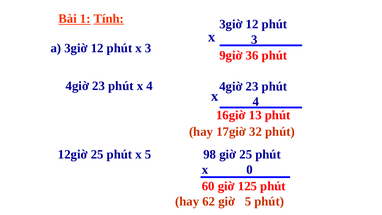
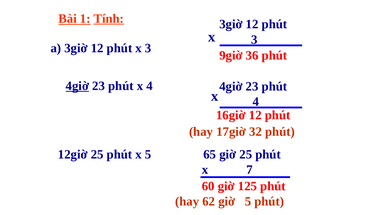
4giờ at (77, 86) underline: none -> present
16giờ 13: 13 -> 12
98: 98 -> 65
0: 0 -> 7
